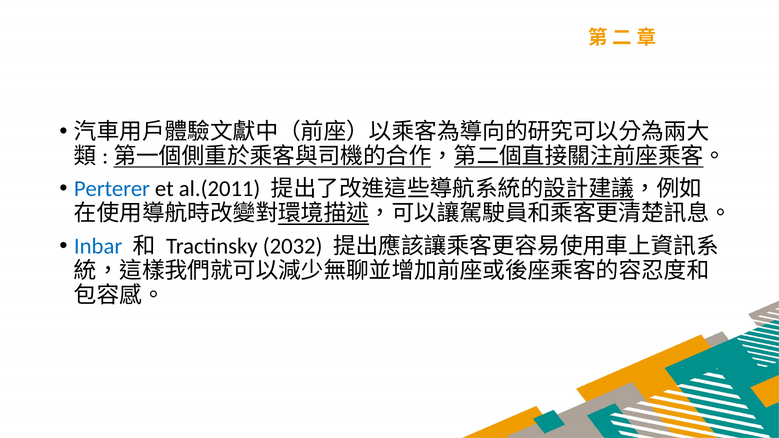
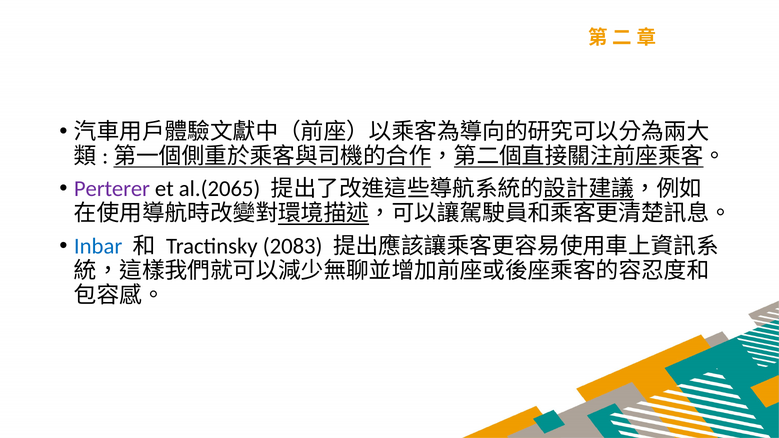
Perterer colour: blue -> purple
al.(2011: al.(2011 -> al.(2065
2032: 2032 -> 2083
